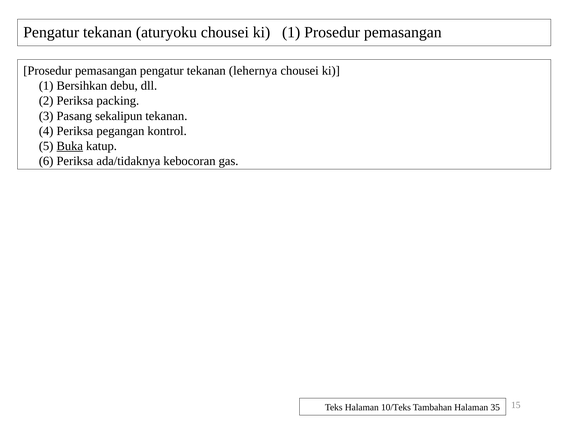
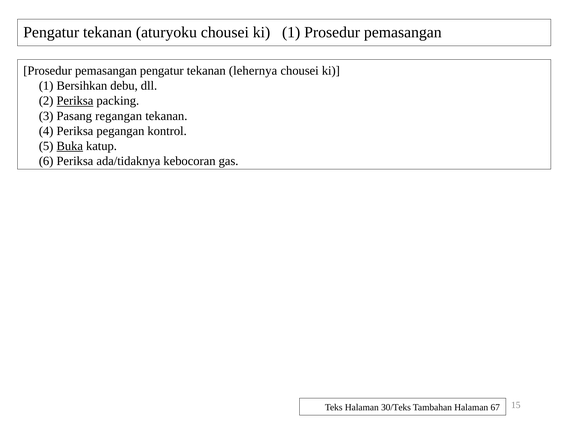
Periksa at (75, 101) underline: none -> present
sekalipun: sekalipun -> regangan
10/Teks: 10/Teks -> 30/Teks
35: 35 -> 67
